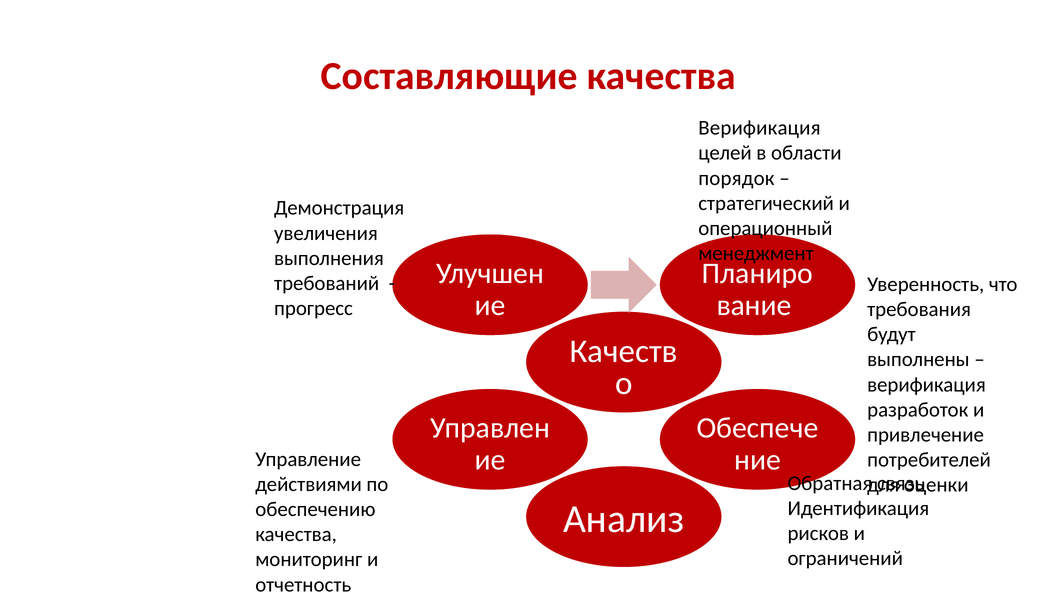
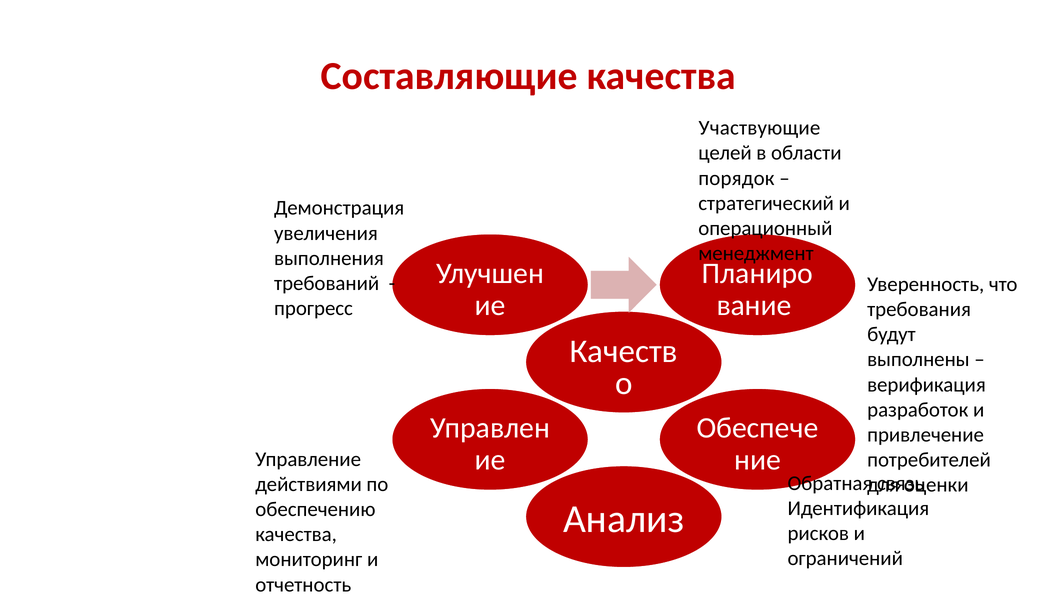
Верификация at (759, 128): Верификация -> Участвующие
